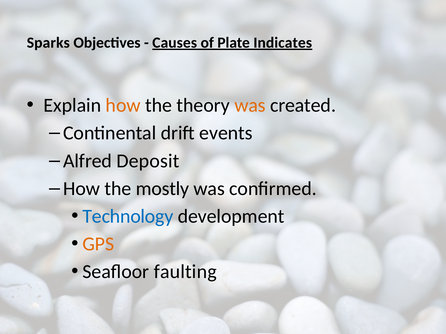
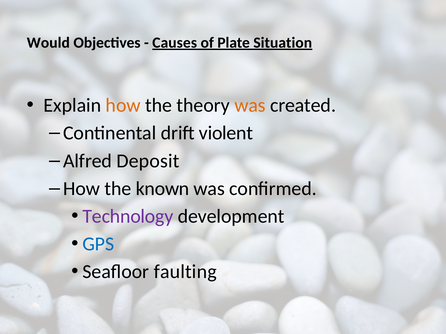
Sparks: Sparks -> Would
Indicates: Indicates -> Situation
events: events -> violent
mostly: mostly -> known
Technology colour: blue -> purple
GPS colour: orange -> blue
